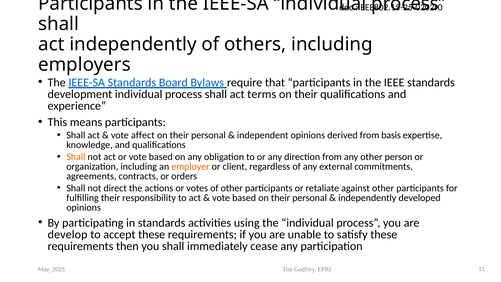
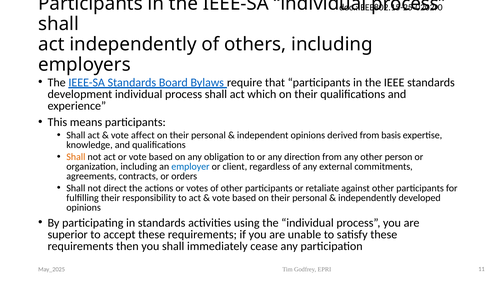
terms: terms -> which
employer colour: orange -> blue
develop: develop -> superior
